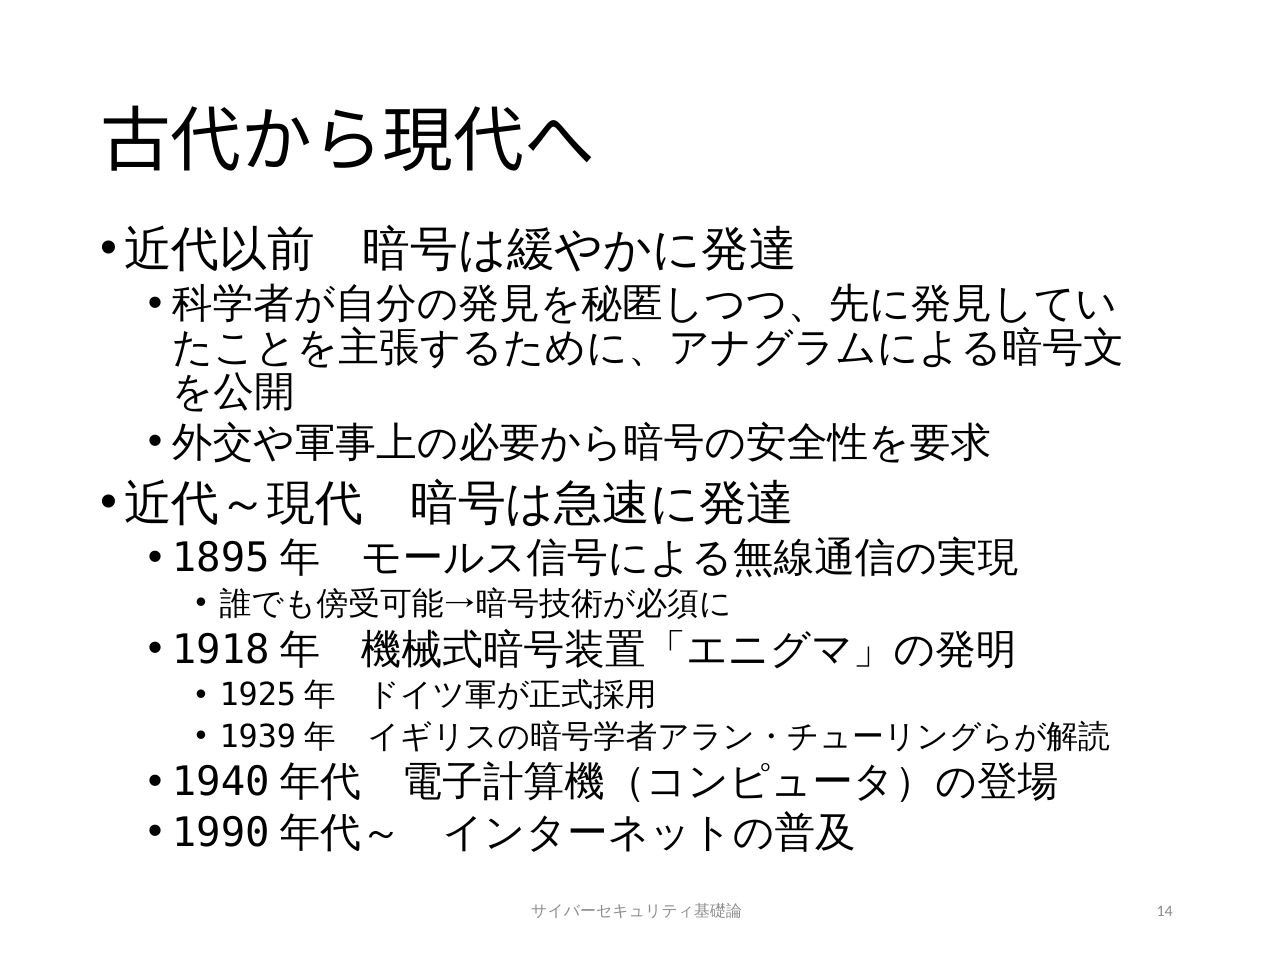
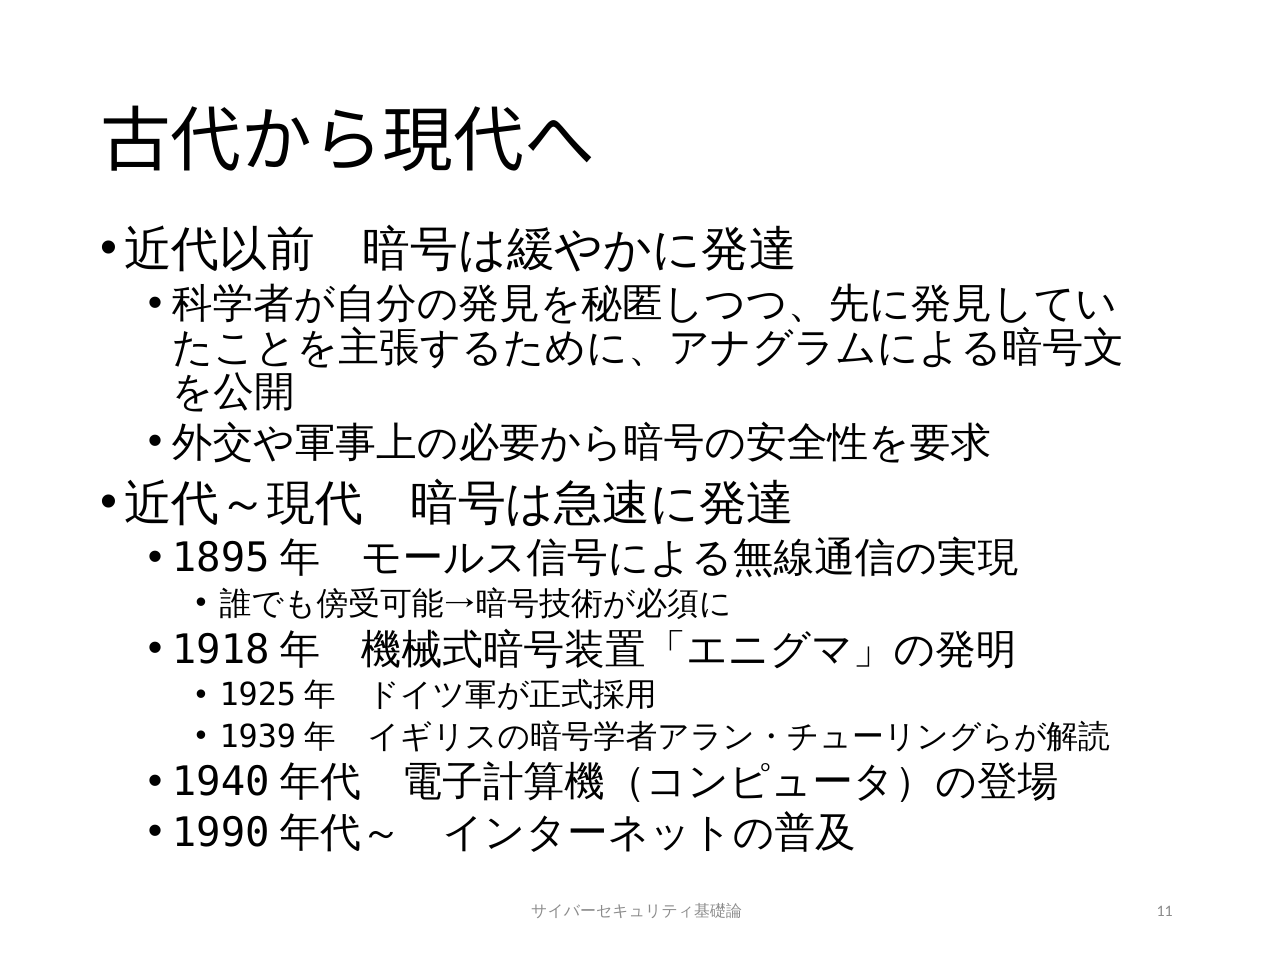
14: 14 -> 11
